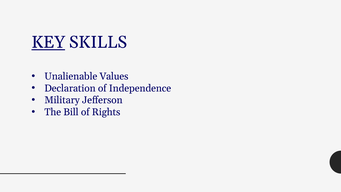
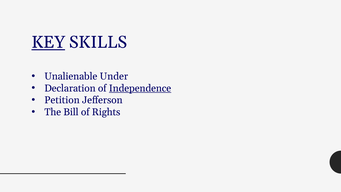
Values: Values -> Under
Independence underline: none -> present
Military: Military -> Petition
